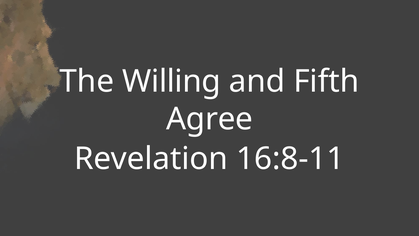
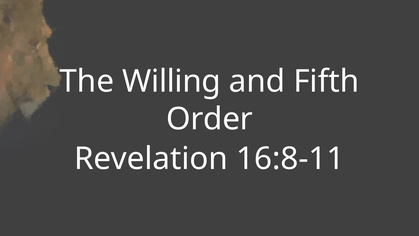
Agree: Agree -> Order
